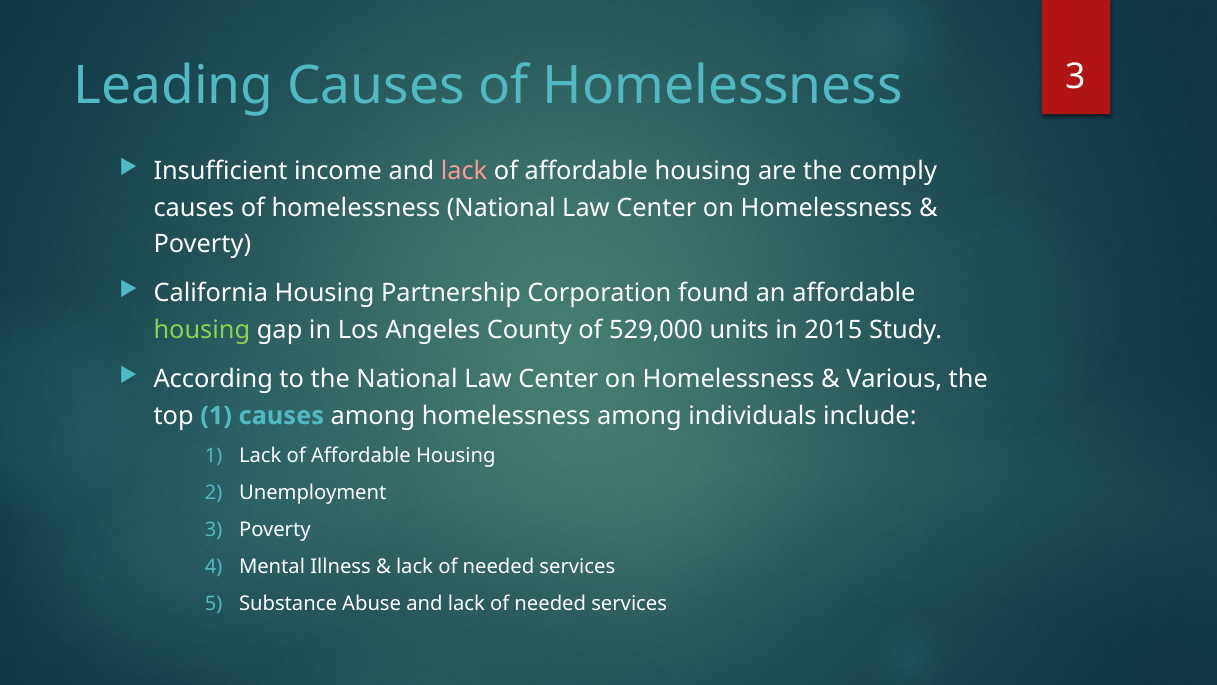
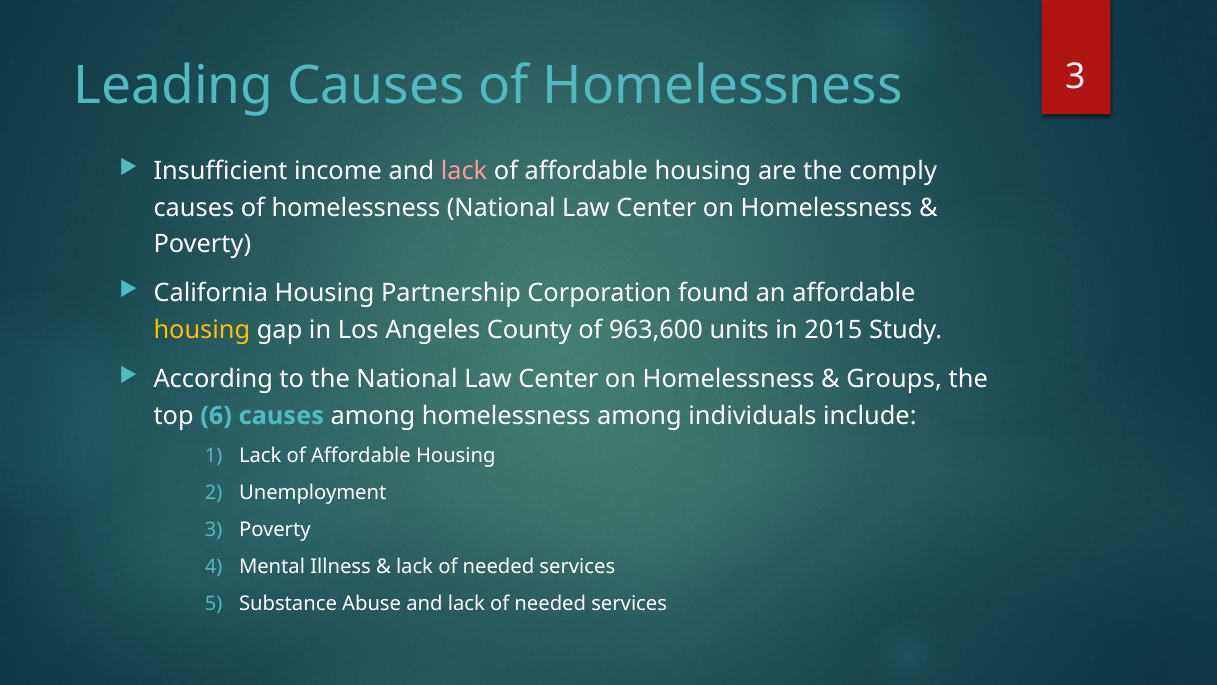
housing at (202, 330) colour: light green -> yellow
529,000: 529,000 -> 963,600
Various: Various -> Groups
top 1: 1 -> 6
